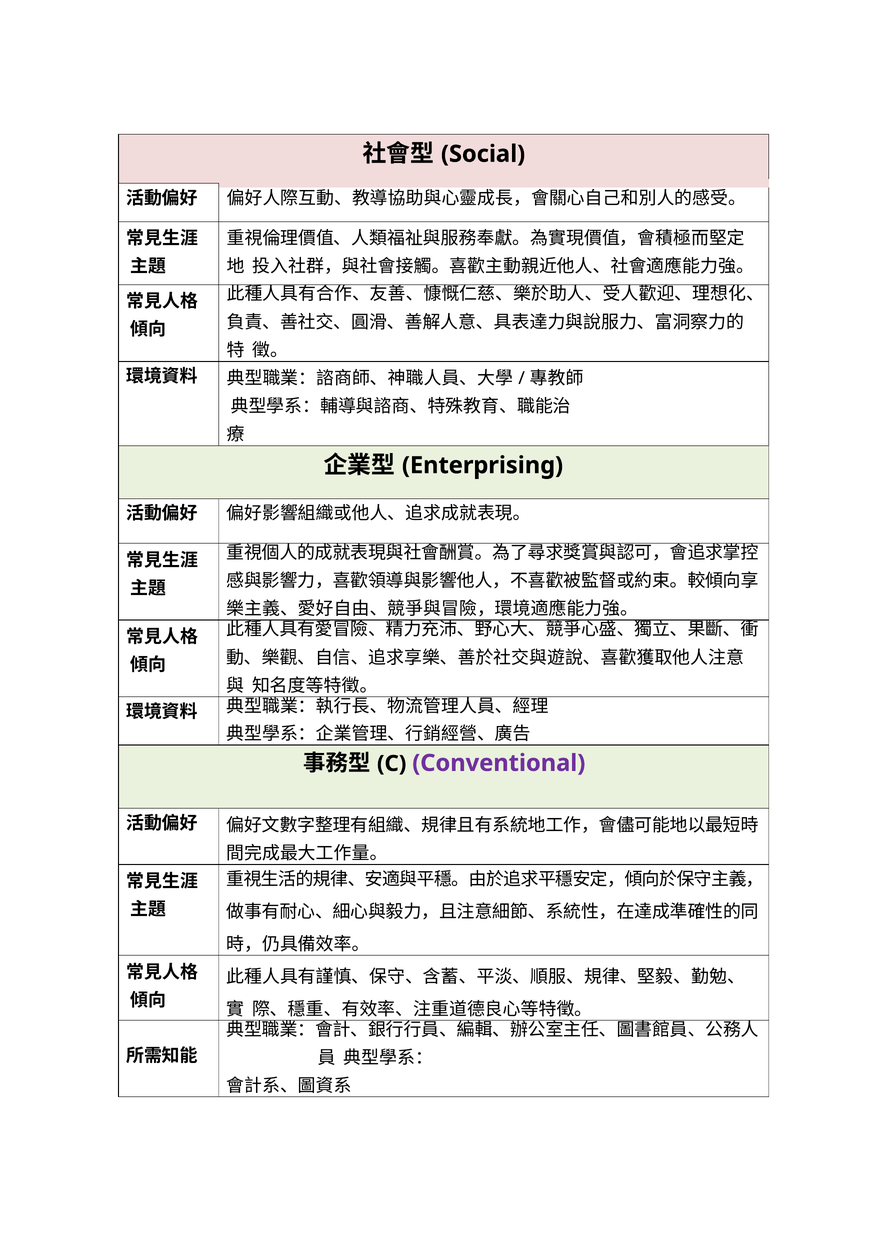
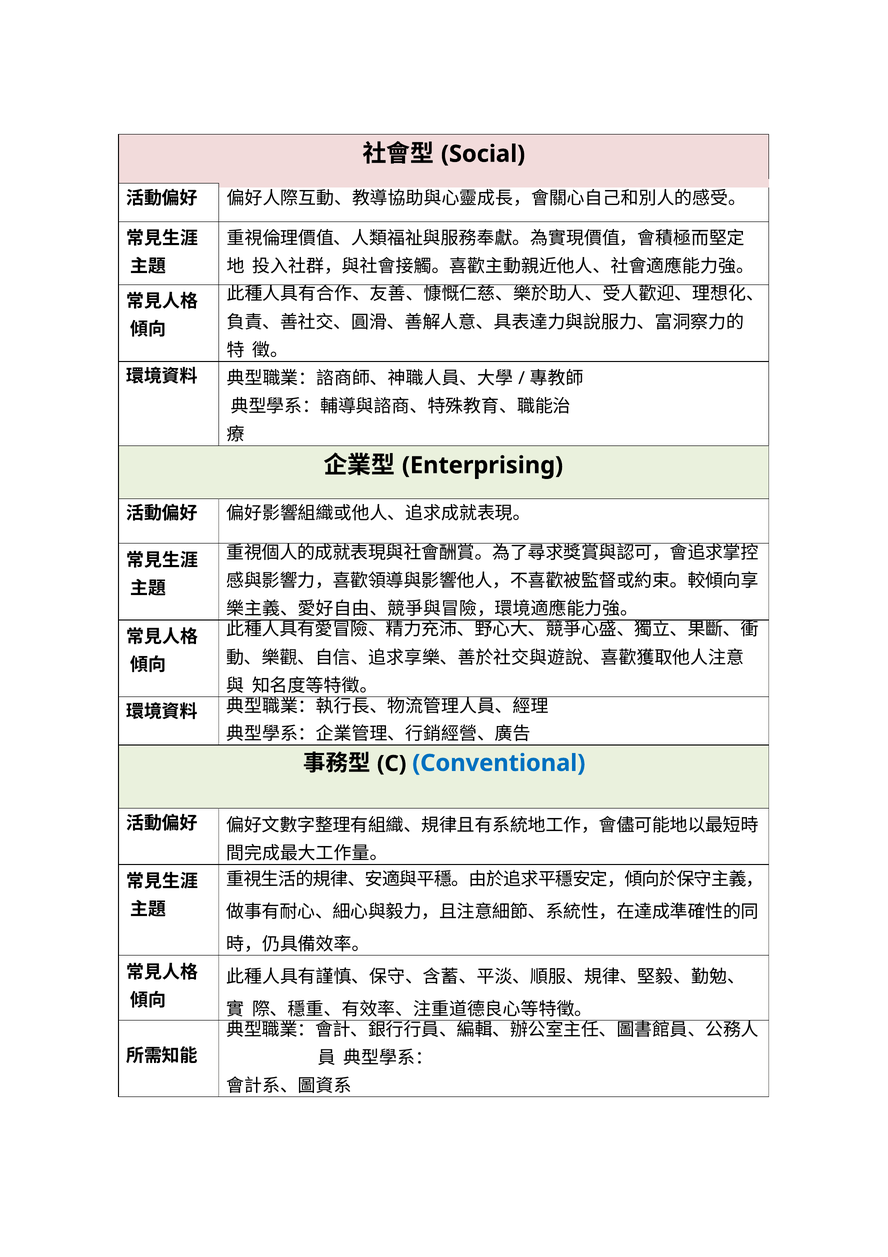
Conventional colour: purple -> blue
